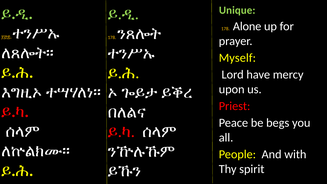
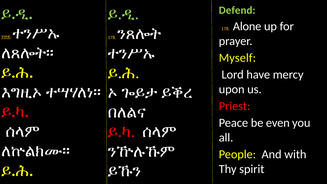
Unique: Unique -> Defend
begs: begs -> even
